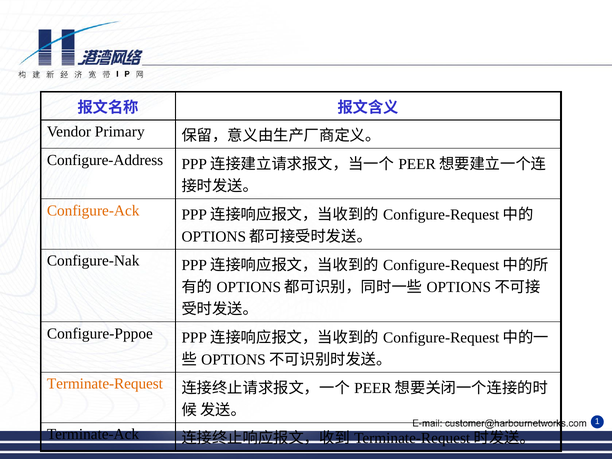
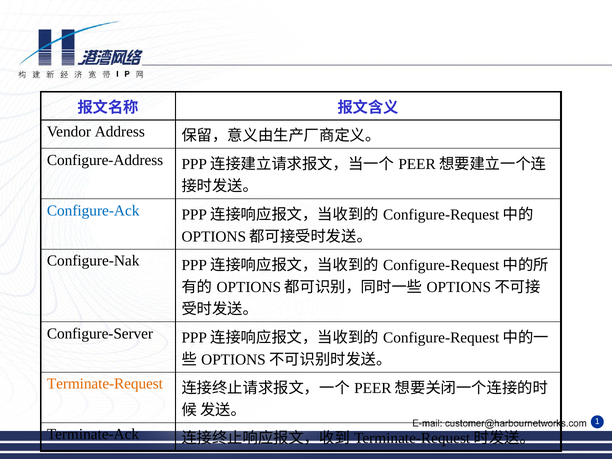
Primary: Primary -> Address
Configure-Ack colour: orange -> blue
Configure-Pppoe: Configure-Pppoe -> Configure-Server
